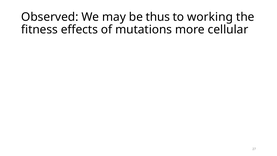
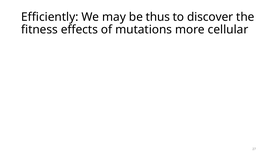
Observed: Observed -> Efficiently
working: working -> discover
